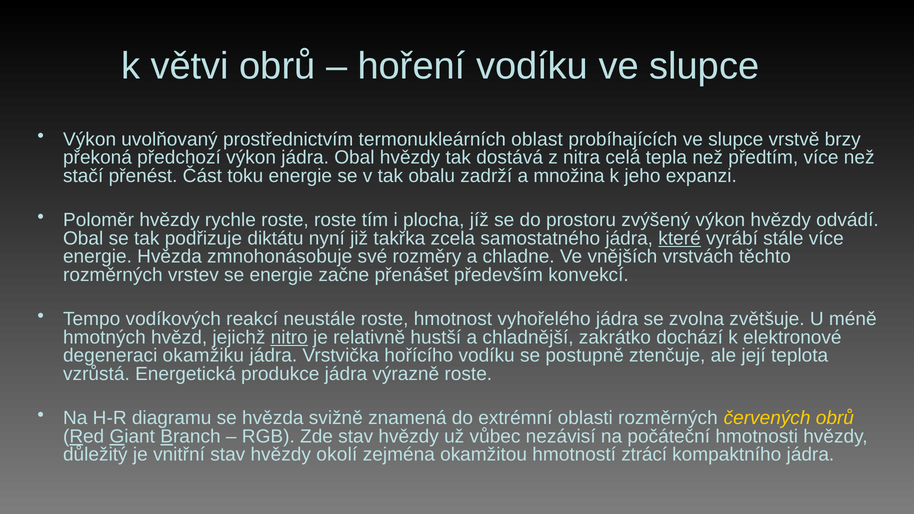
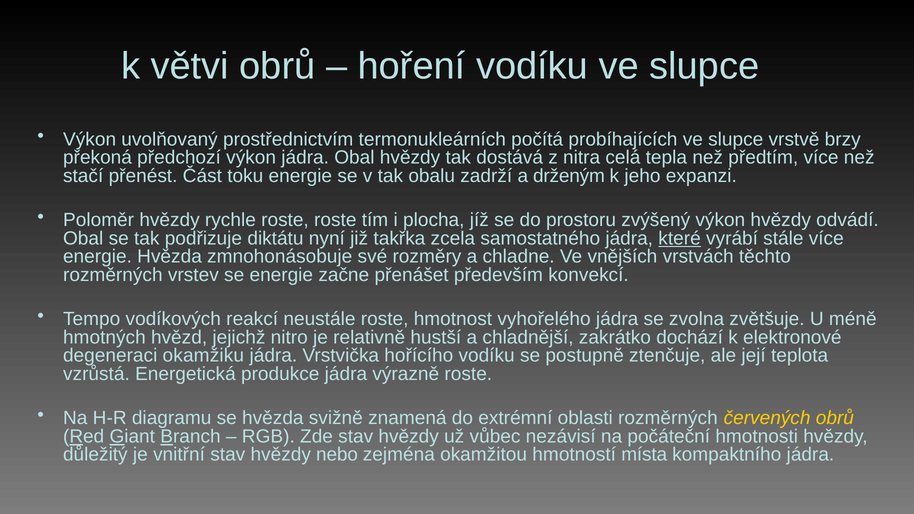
oblast: oblast -> počítá
množina: množina -> drženým
nitro underline: present -> none
okolí: okolí -> nebo
ztrácí: ztrácí -> místa
